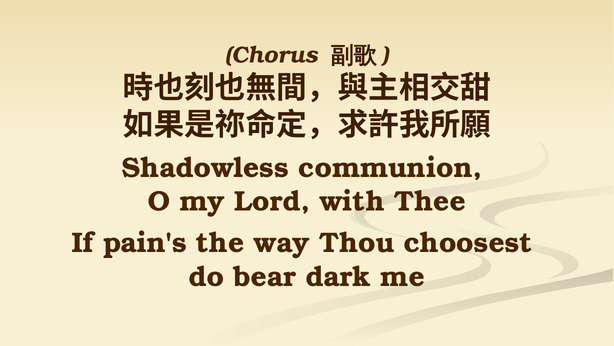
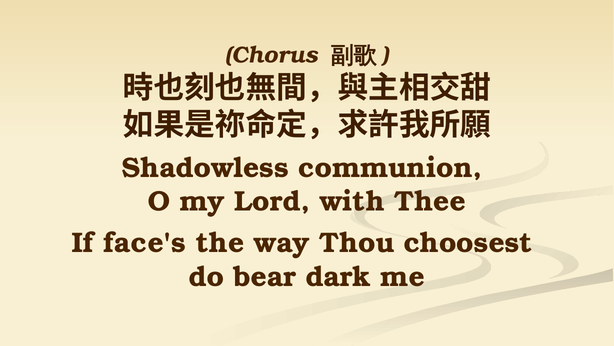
pain's: pain's -> face's
